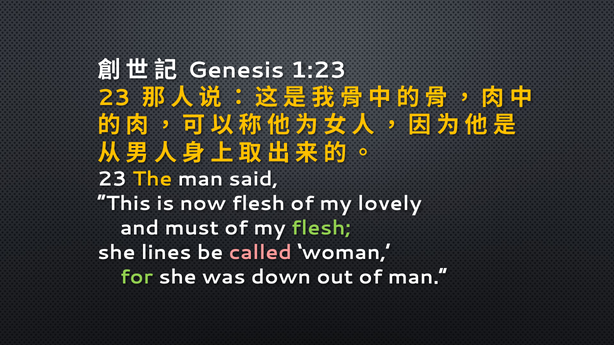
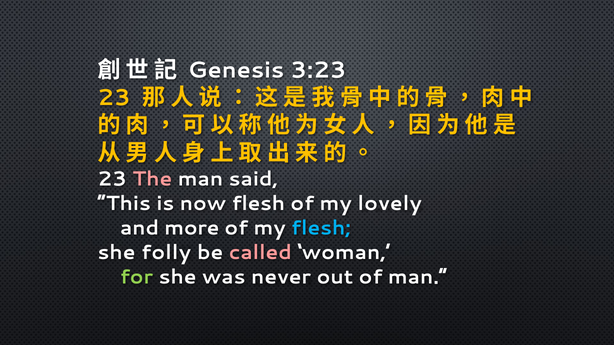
1:23: 1:23 -> 3:23
The colour: yellow -> pink
must: must -> more
flesh at (321, 228) colour: light green -> light blue
lines: lines -> folly
down: down -> never
